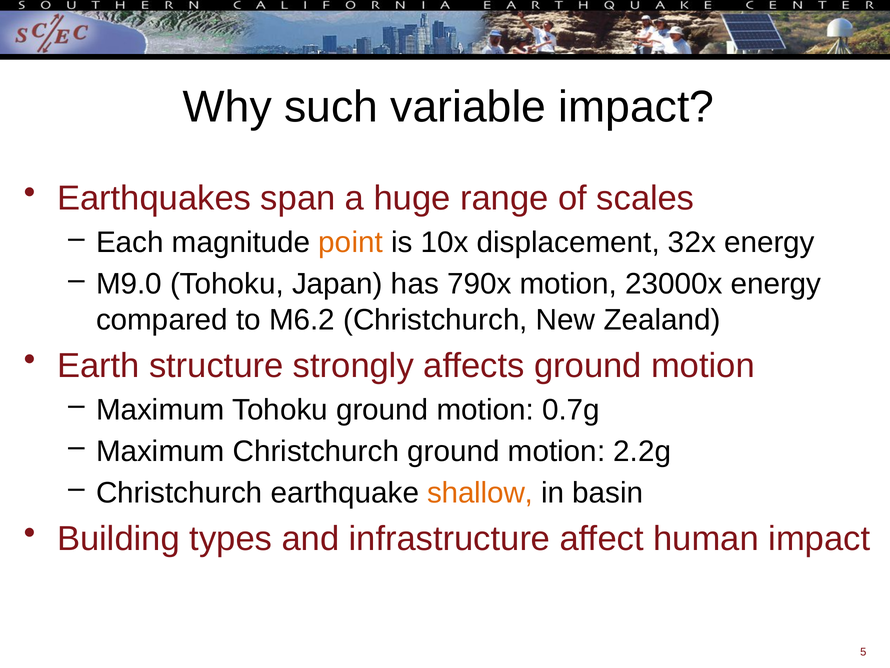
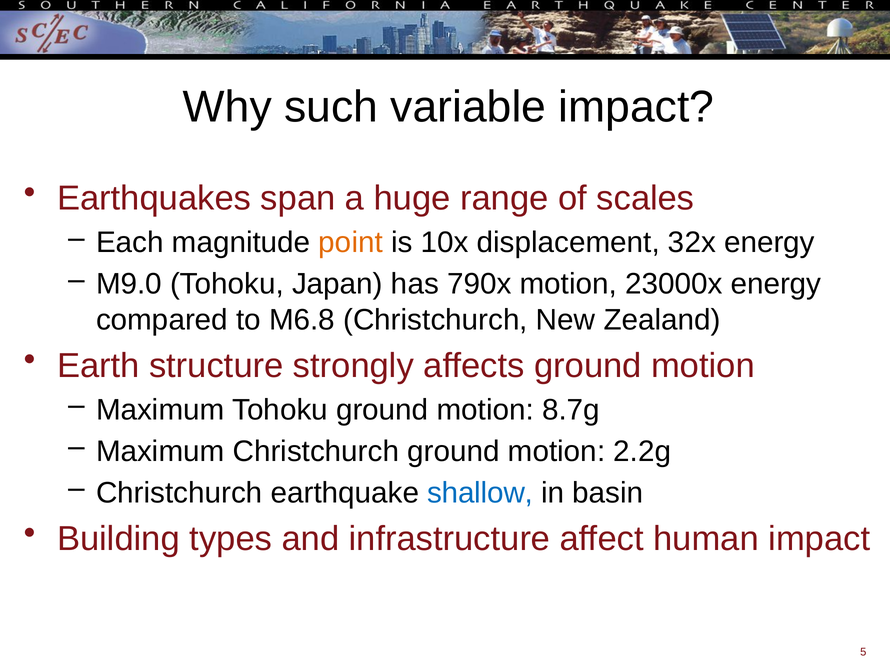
M6.2: M6.2 -> M6.8
0.7g: 0.7g -> 8.7g
shallow colour: orange -> blue
